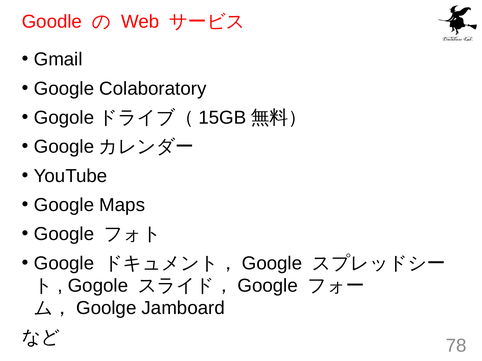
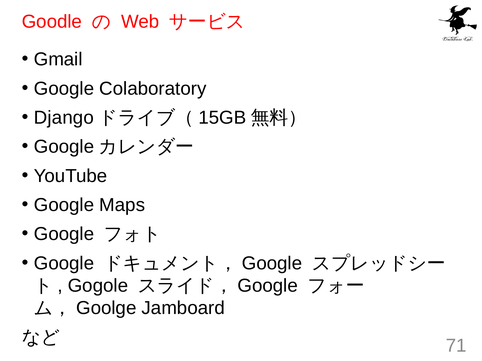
Gogole at (64, 118): Gogole -> Django
78: 78 -> 71
